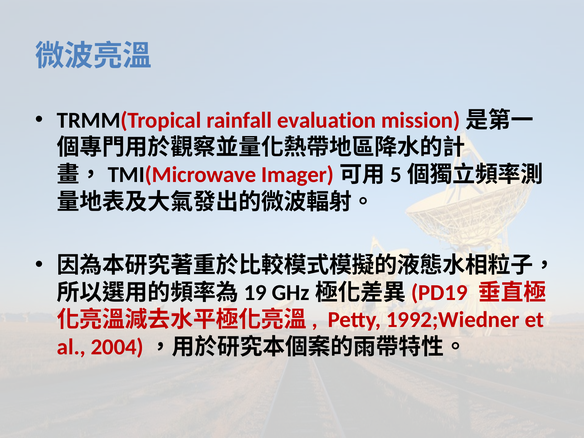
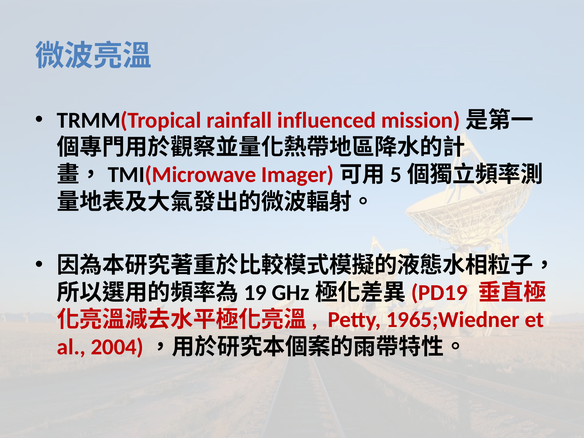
evaluation: evaluation -> influenced
1992;Wiedner: 1992;Wiedner -> 1965;Wiedner
